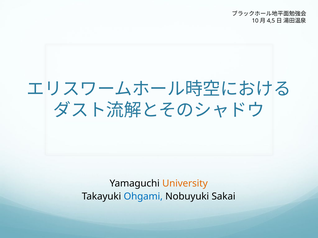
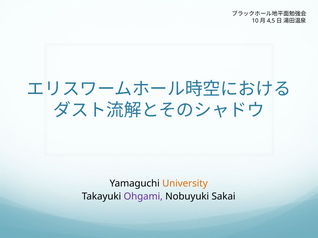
Ohgami colour: blue -> purple
